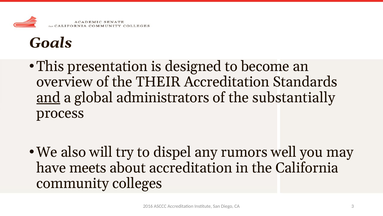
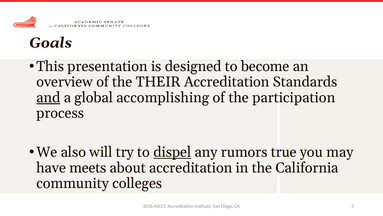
administrators: administrators -> accomplishing
substantially: substantially -> participation
dispel underline: none -> present
well: well -> true
